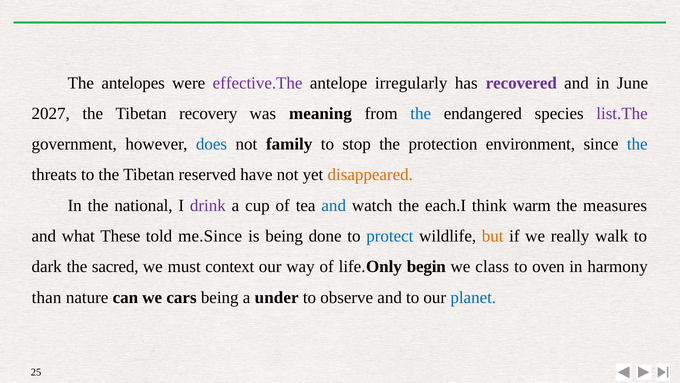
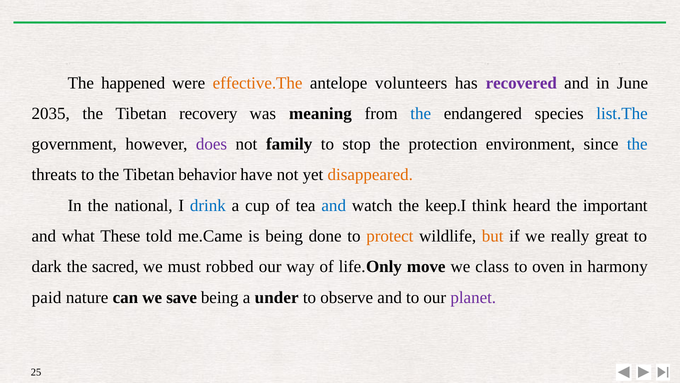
antelopes: antelopes -> happened
effective.The colour: purple -> orange
irregularly: irregularly -> volunteers
2027: 2027 -> 2035
list.The colour: purple -> blue
does colour: blue -> purple
reserved: reserved -> behavior
drink colour: purple -> blue
each.I: each.I -> keep.I
warm: warm -> heard
measures: measures -> important
me.Since: me.Since -> me.Came
protect colour: blue -> orange
walk: walk -> great
context: context -> robbed
begin: begin -> move
than: than -> paid
cars: cars -> save
planet colour: blue -> purple
